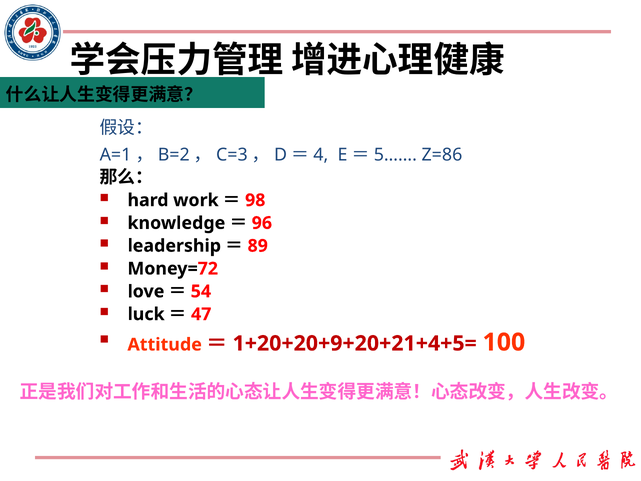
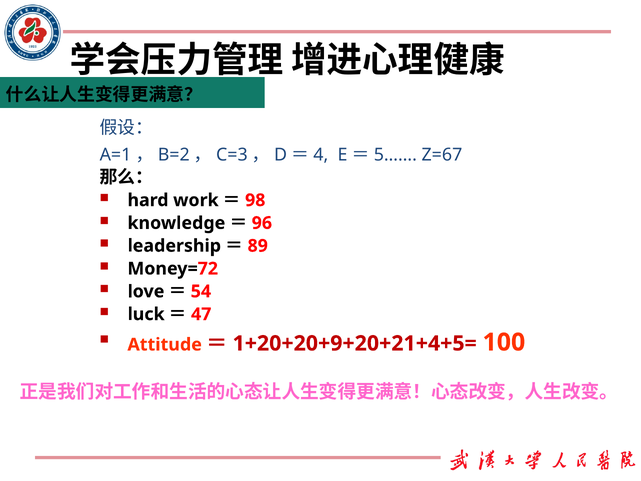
Z=86: Z=86 -> Z=67
